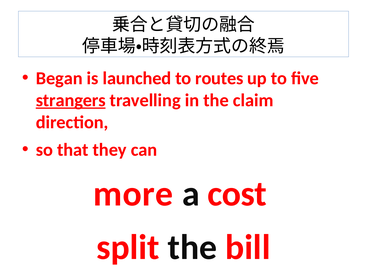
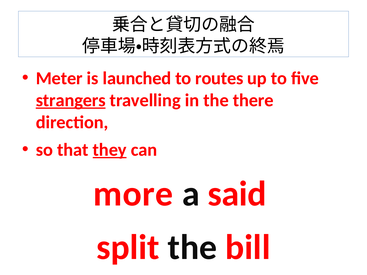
Began: Began -> Meter
claim: claim -> there
they underline: none -> present
cost: cost -> said
